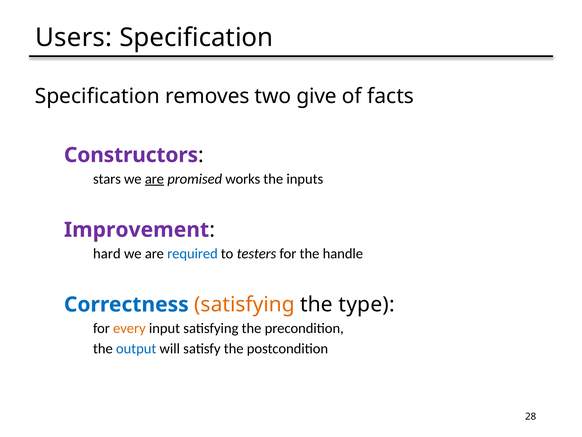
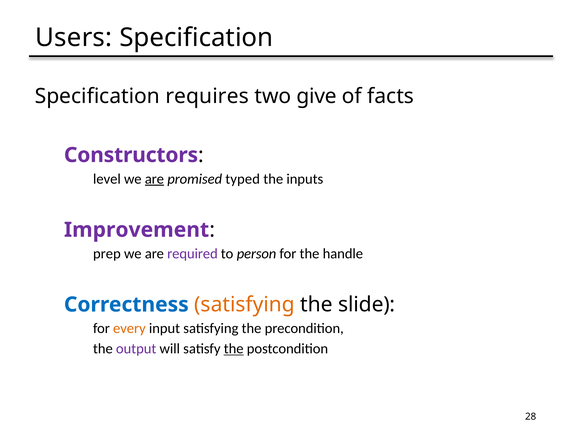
removes: removes -> requires
stars: stars -> level
works: works -> typed
hard: hard -> prep
required colour: blue -> purple
testers: testers -> person
type: type -> slide
output colour: blue -> purple
the at (234, 348) underline: none -> present
